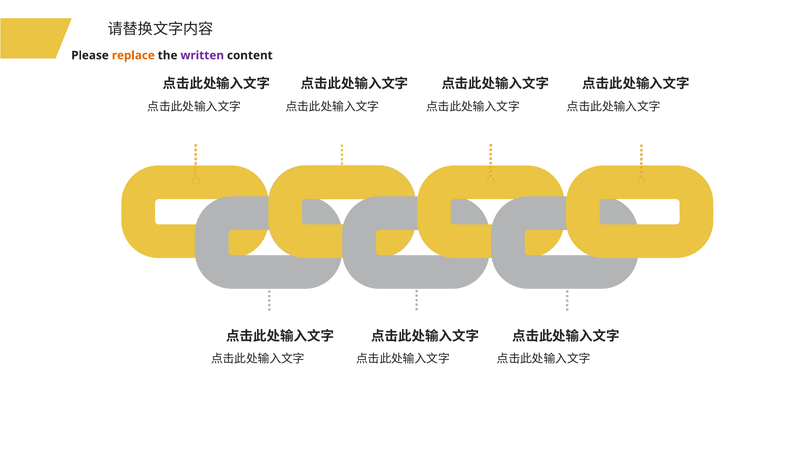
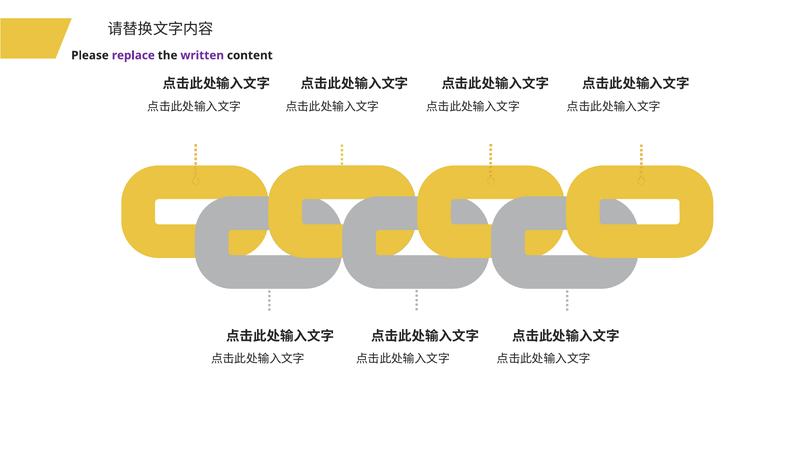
replace colour: orange -> purple
